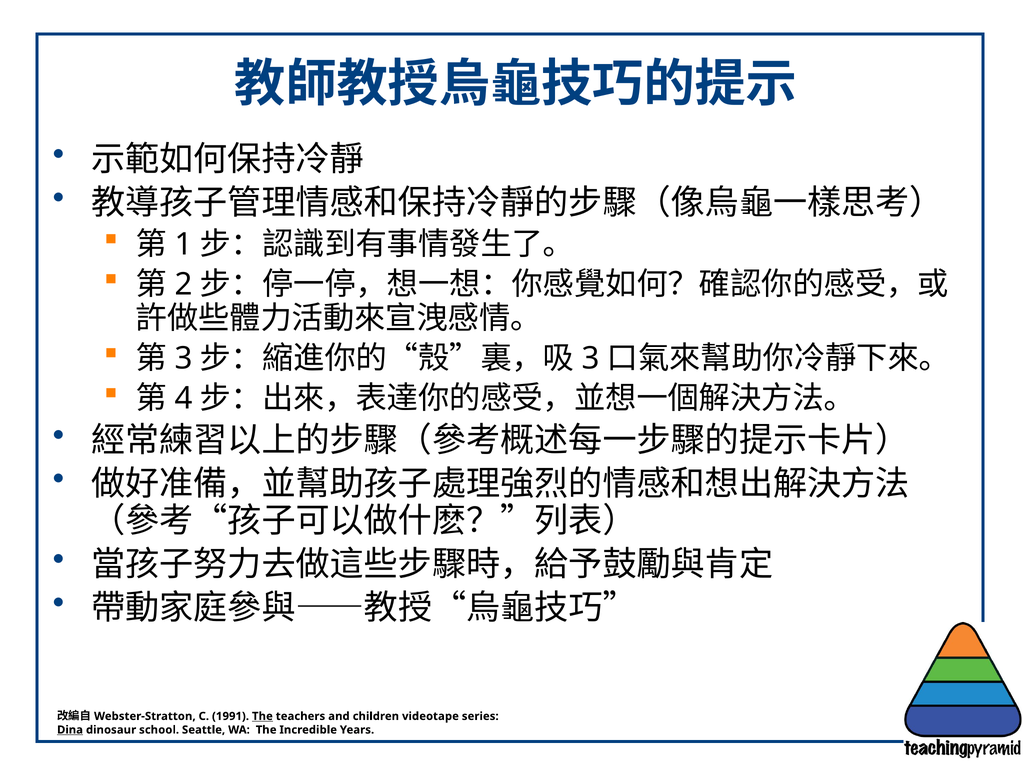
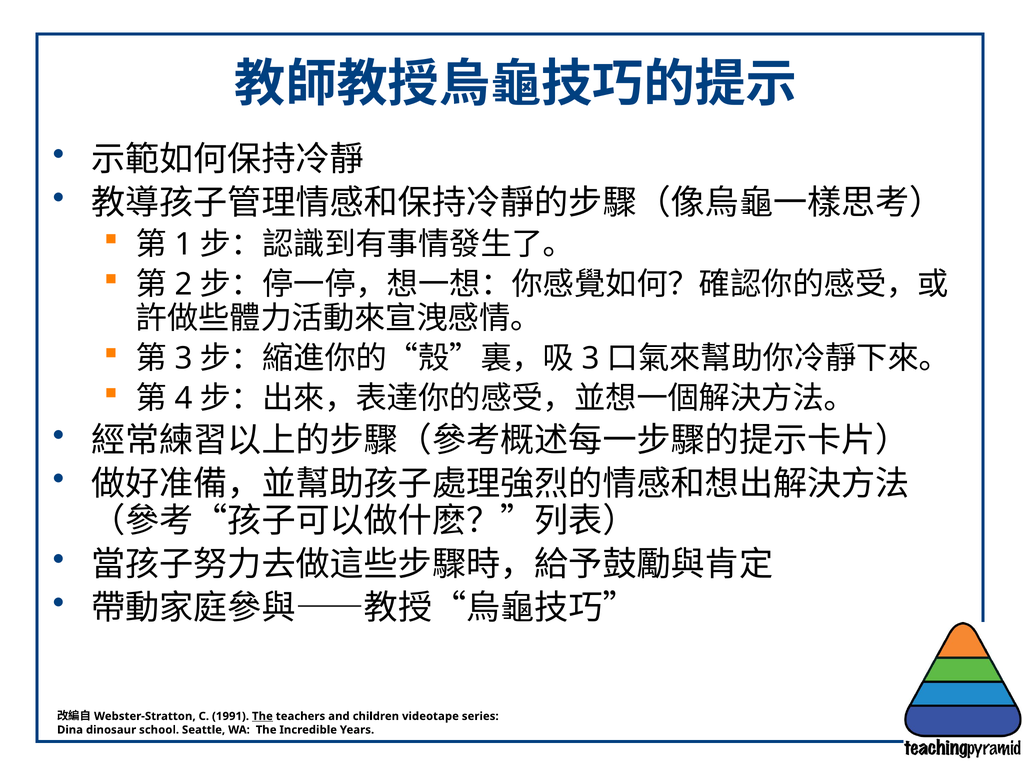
Dina underline: present -> none
